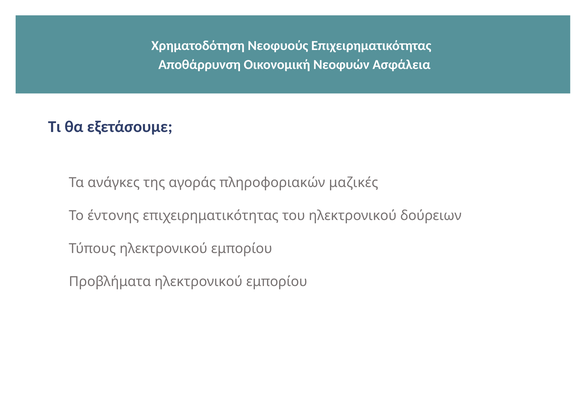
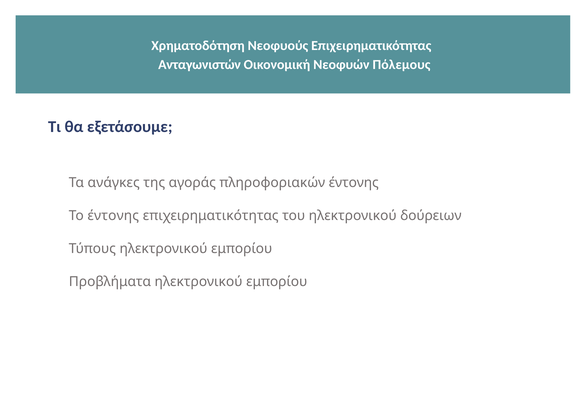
Αποθάρρυνση: Αποθάρρυνση -> Ανταγωνιστών
Ασφάλεια: Ασφάλεια -> Πόλεμους
πληροφοριακών μαζικές: μαζικές -> έντονης
